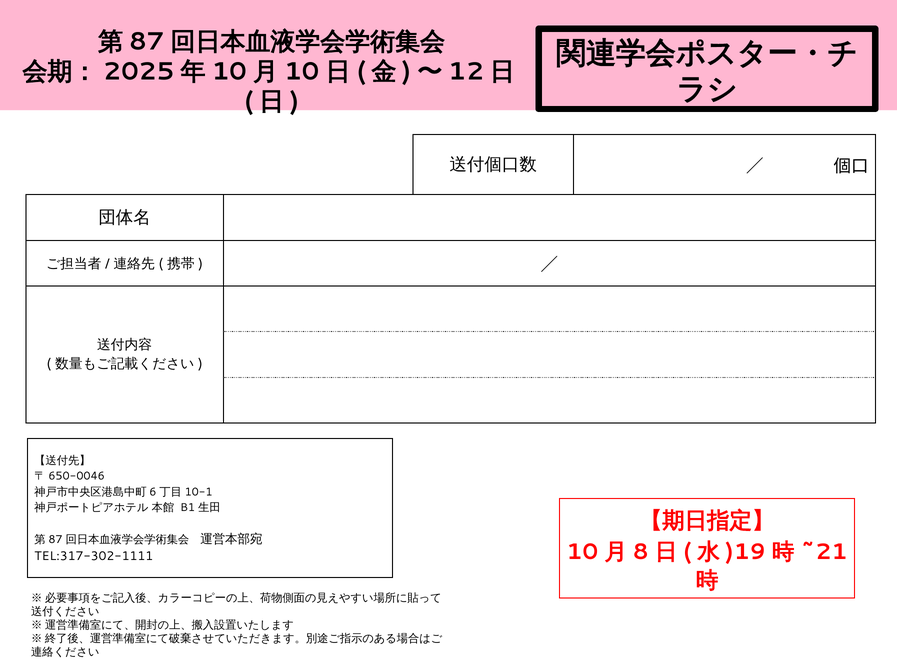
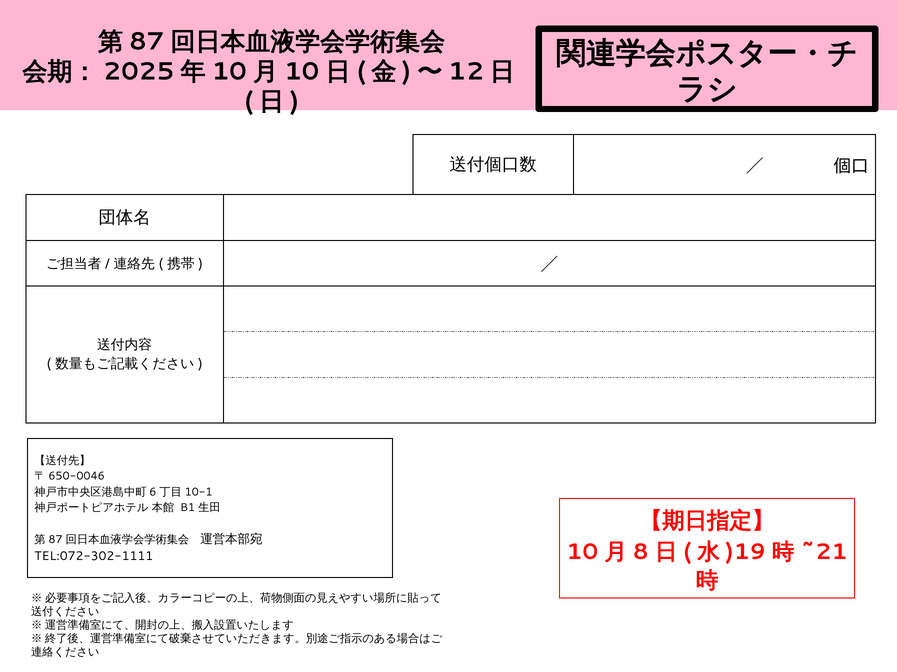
TEL:317-302-1111: TEL:317-302-1111 -> TEL:072-302-1111
